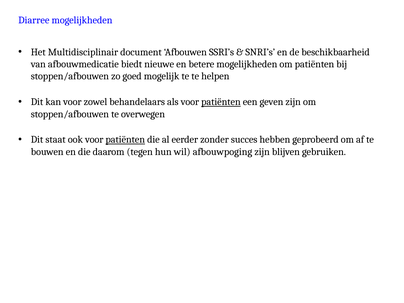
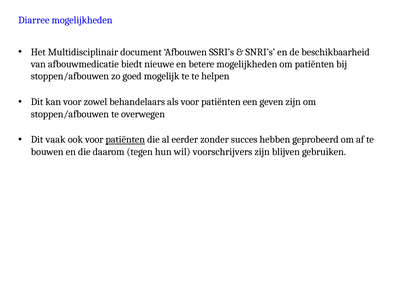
patiënten at (221, 102) underline: present -> none
staat: staat -> vaak
afbouwpoging: afbouwpoging -> voorschrijvers
